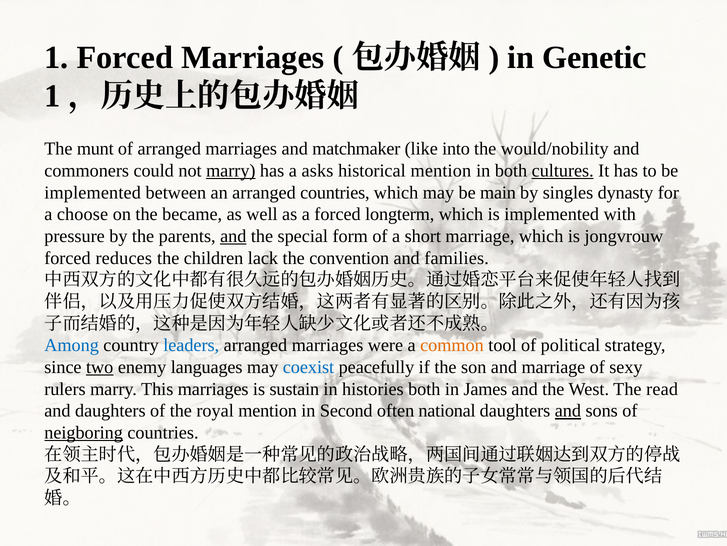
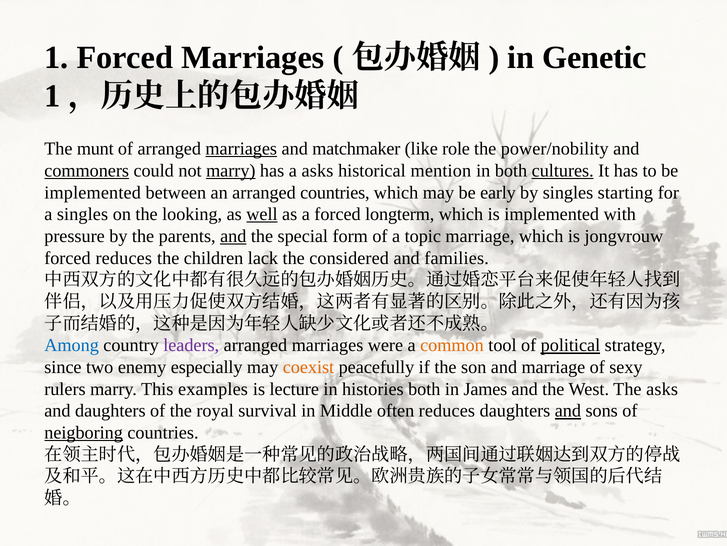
marriages at (241, 149) underline: none -> present
into: into -> role
would/nobility: would/nobility -> power/nobility
commoners underline: none -> present
main: main -> early
dynasty: dynasty -> starting
a choose: choose -> singles
became: became -> looking
well underline: none -> present
short: short -> topic
convention: convention -> considered
leaders colour: blue -> purple
political underline: none -> present
two underline: present -> none
languages: languages -> especially
coexist colour: blue -> orange
This marriages: marriages -> examples
sustain: sustain -> lecture
The read: read -> asks
royal mention: mention -> survival
Second: Second -> Middle
often national: national -> reduces
